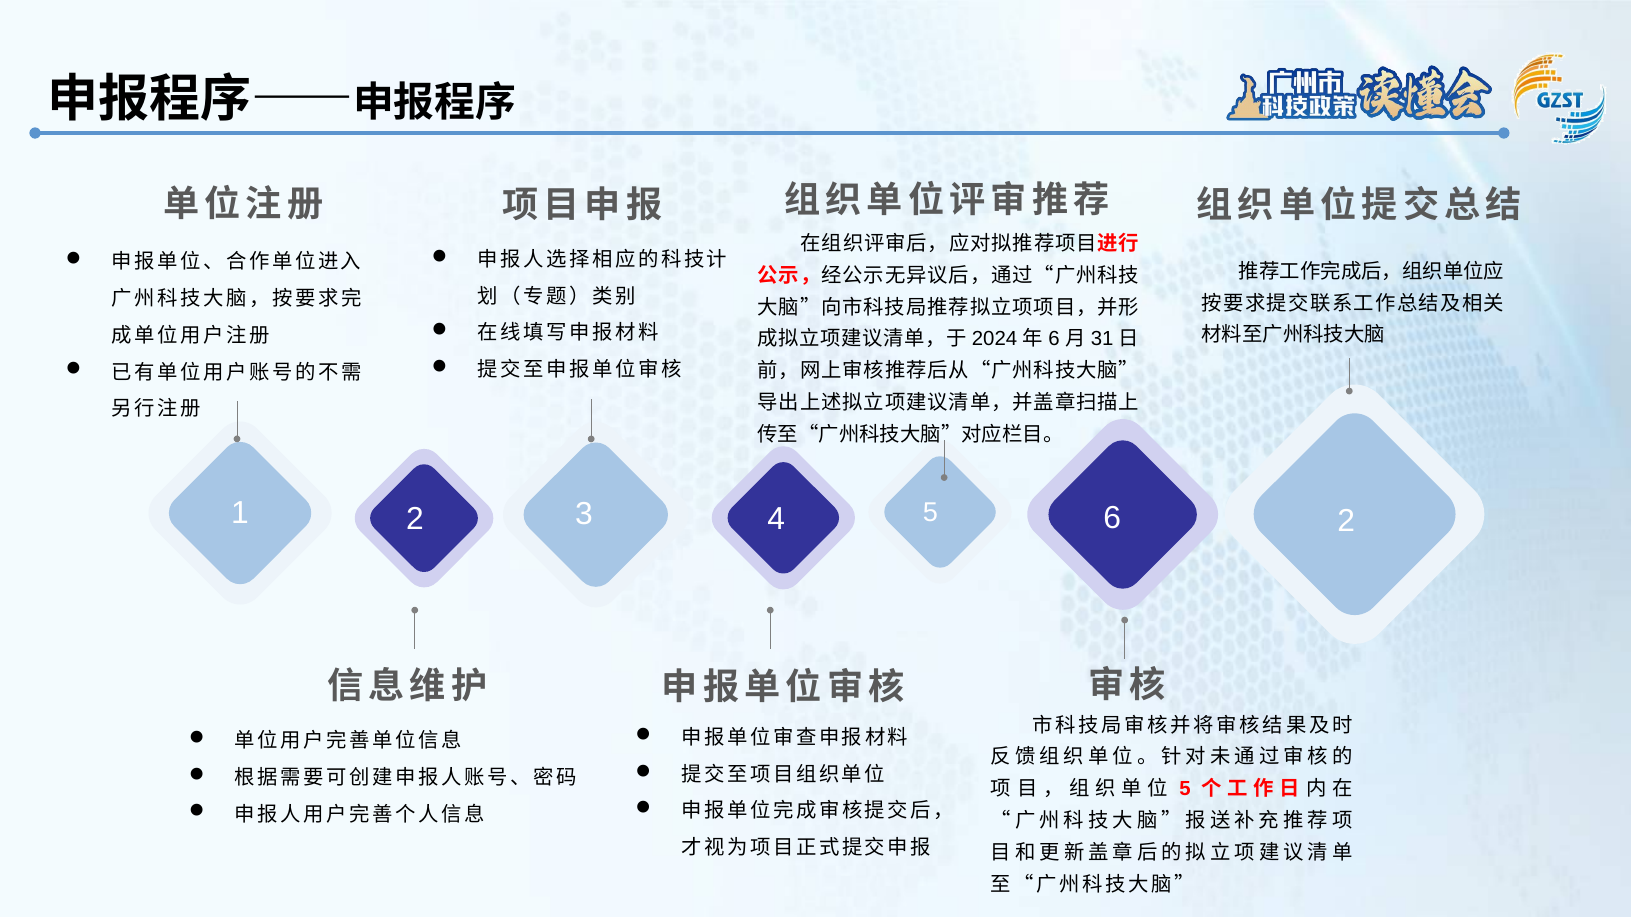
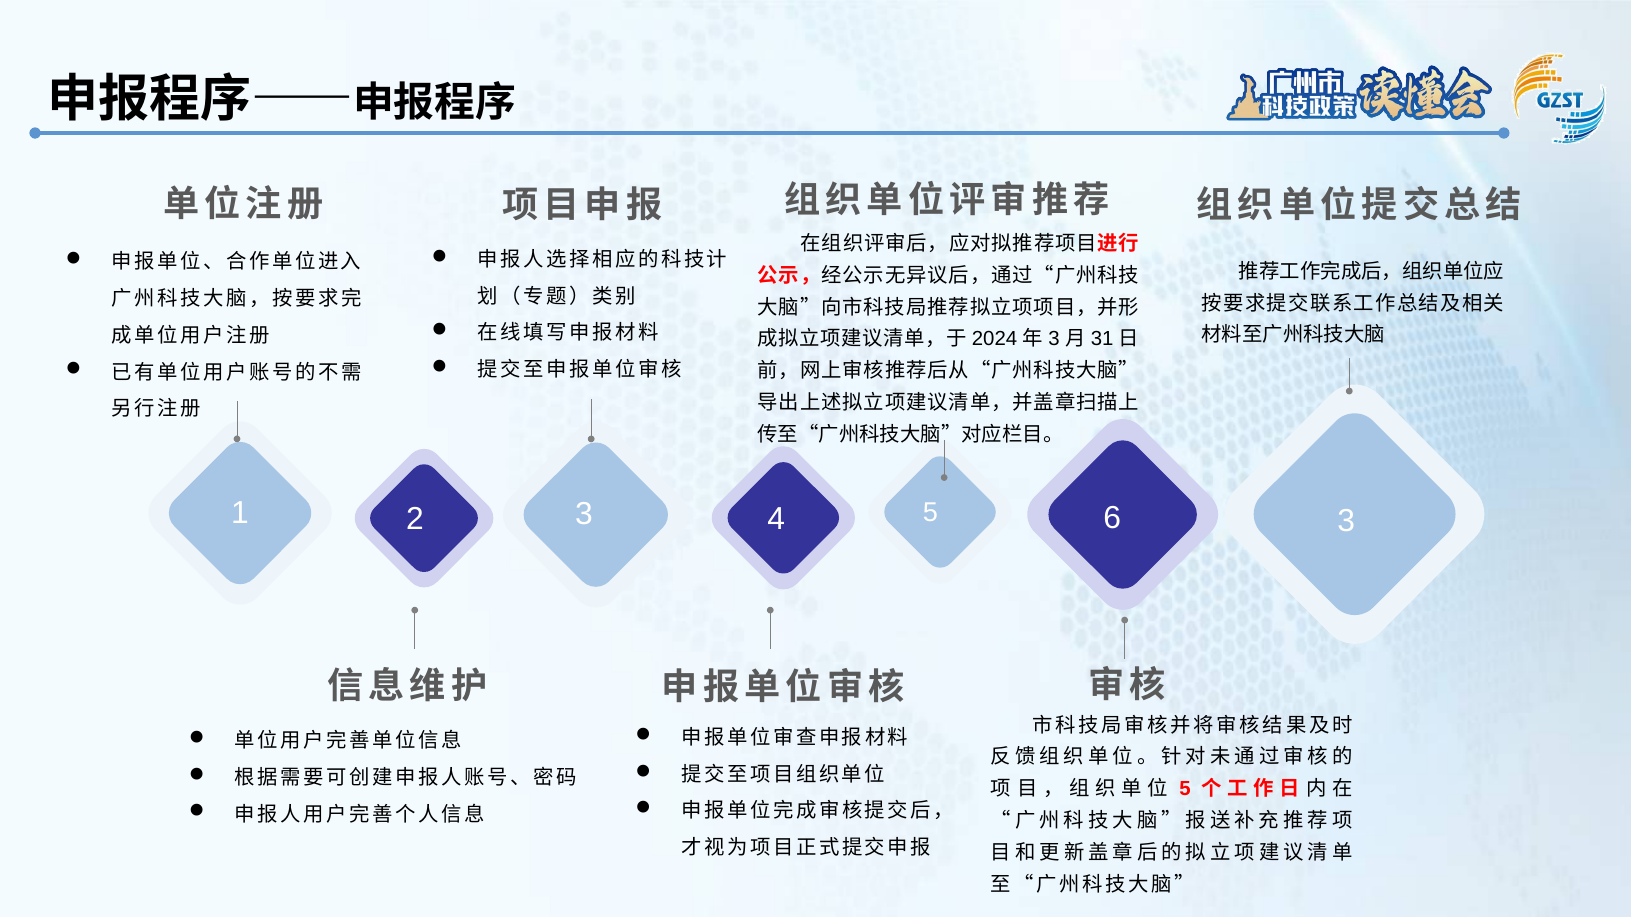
6 at (1054, 339): 6 -> 3
6 2: 2 -> 3
